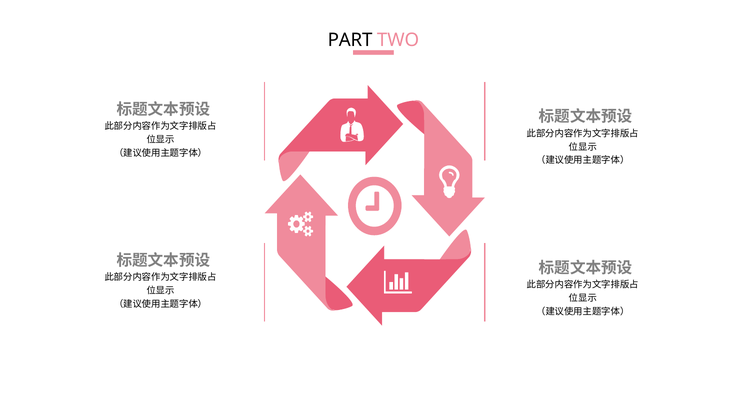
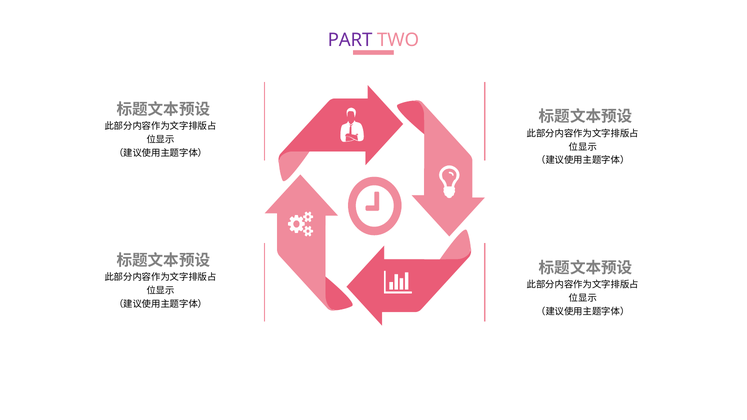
PART colour: black -> purple
